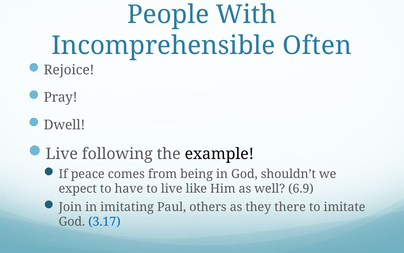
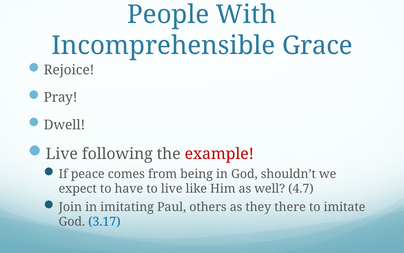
Often: Often -> Grace
example colour: black -> red
6.9: 6.9 -> 4.7
